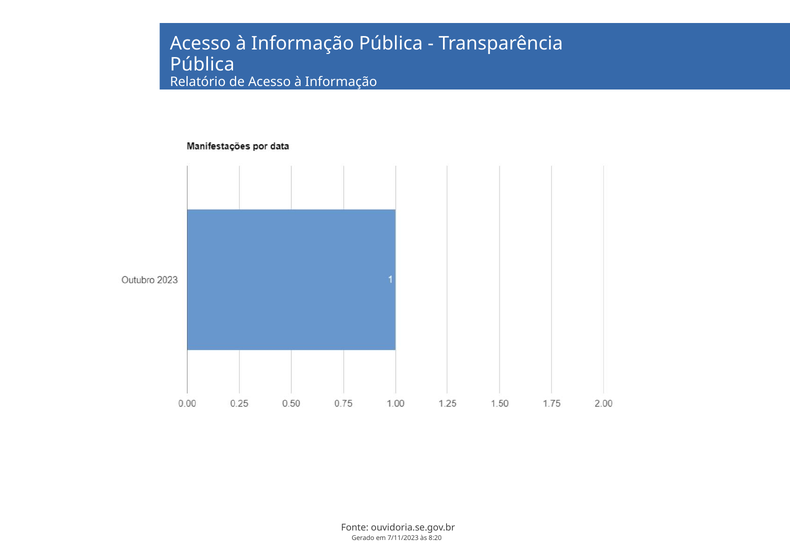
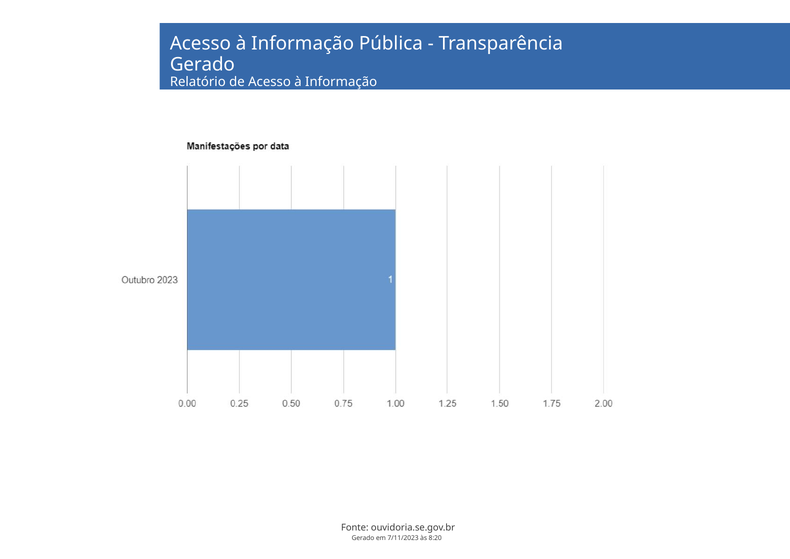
Pública at (202, 65): Pública -> Gerado
